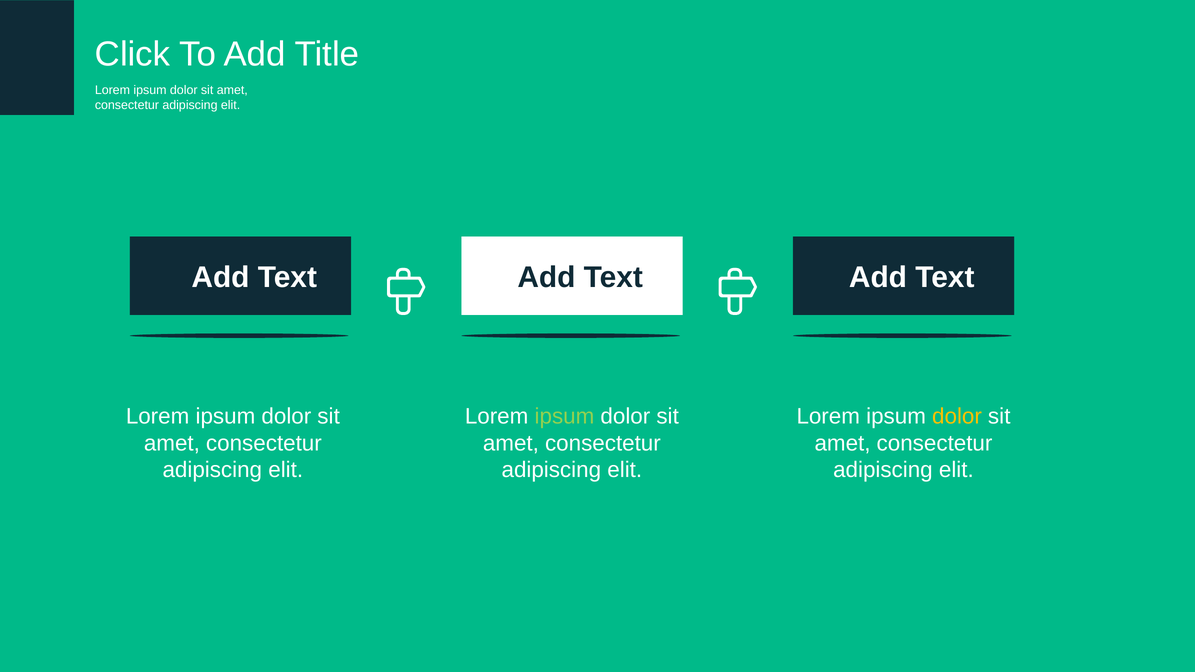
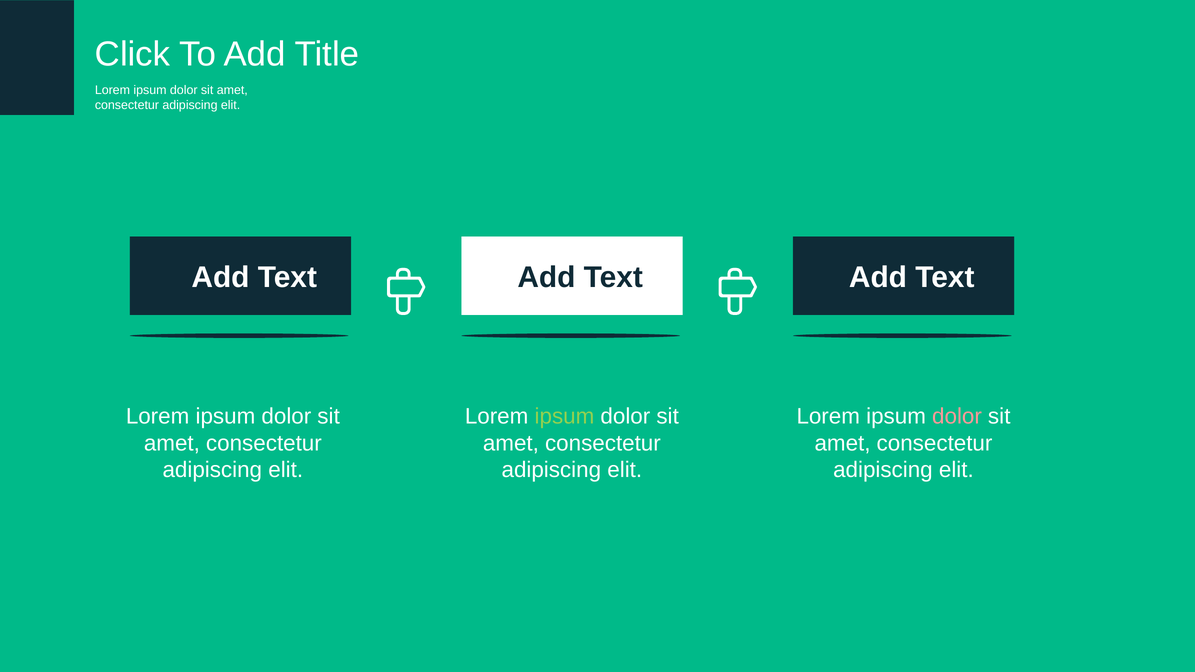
dolor at (957, 416) colour: yellow -> pink
